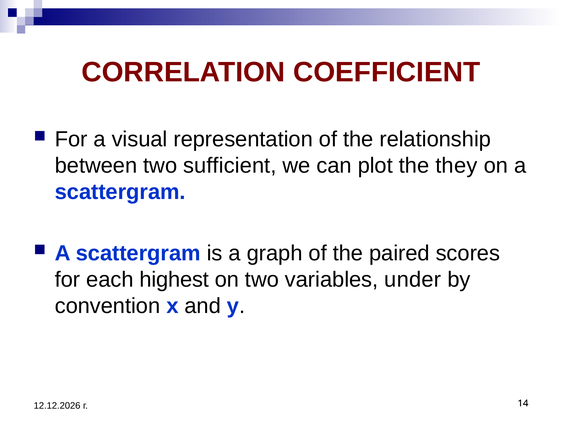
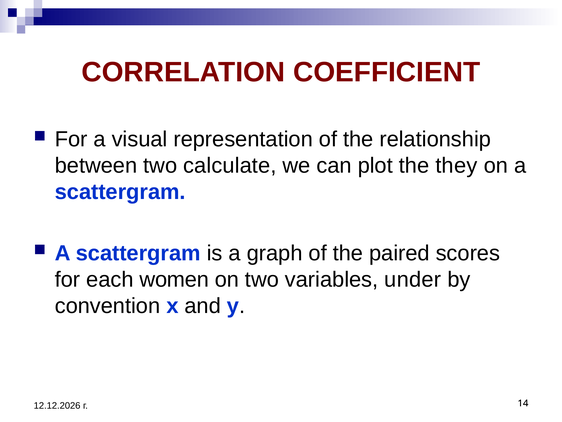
sufficient: sufficient -> calculate
highest: highest -> women
